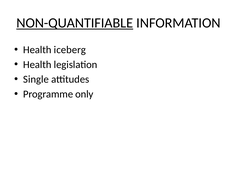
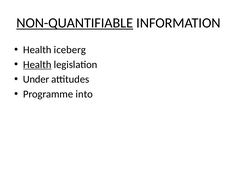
Health at (37, 64) underline: none -> present
Single: Single -> Under
only: only -> into
